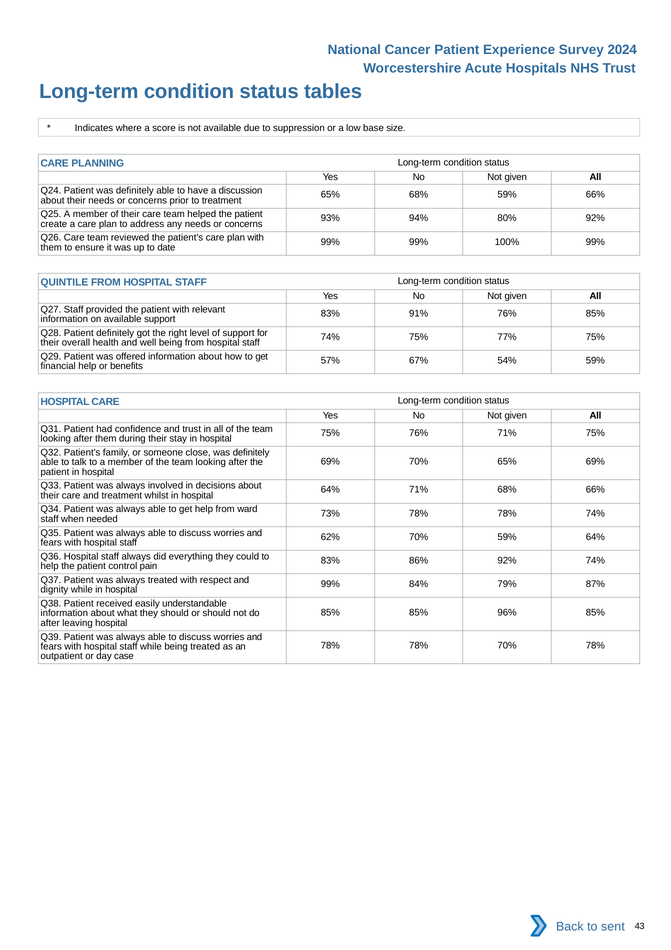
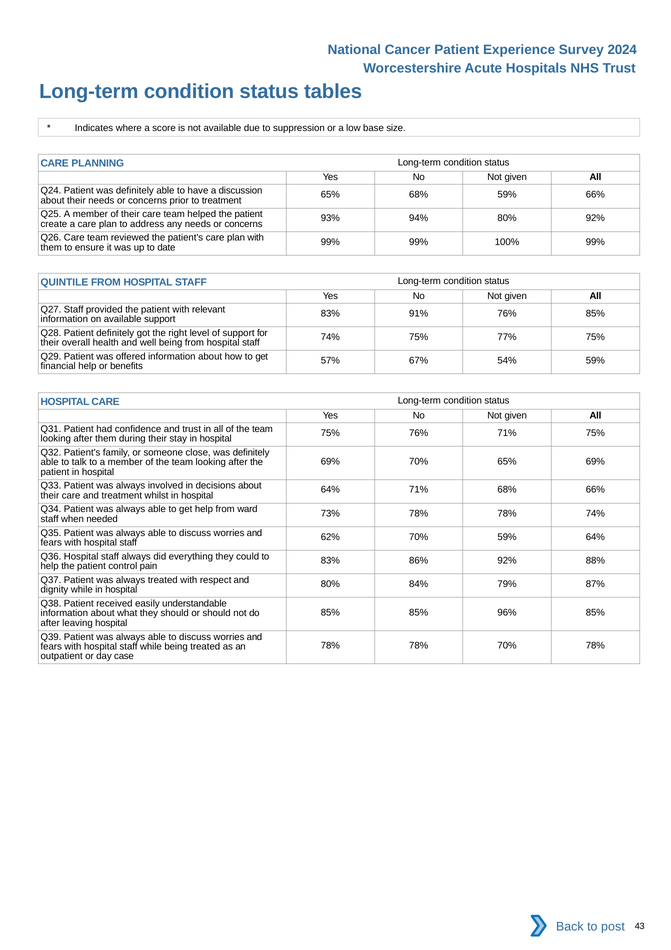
92% 74%: 74% -> 88%
99% at (330, 584): 99% -> 80%
sent: sent -> post
